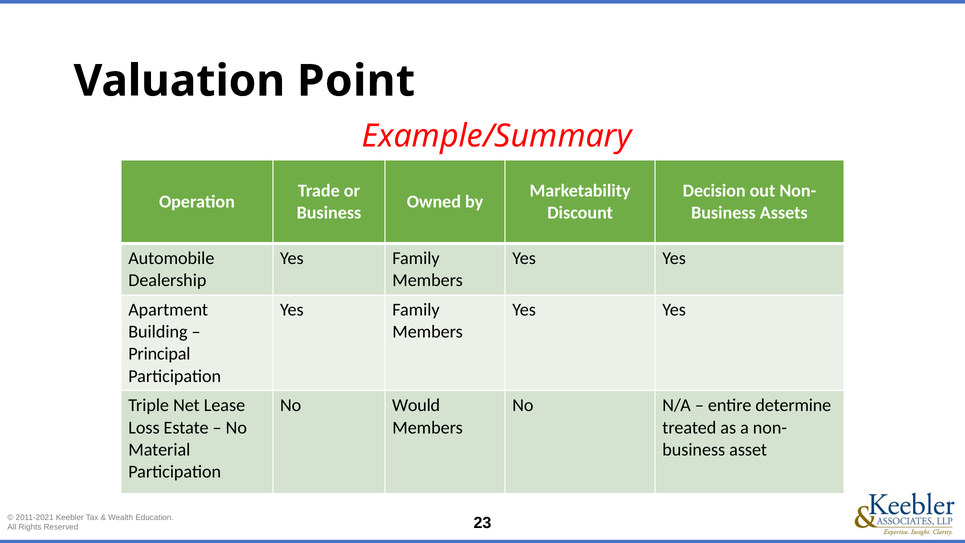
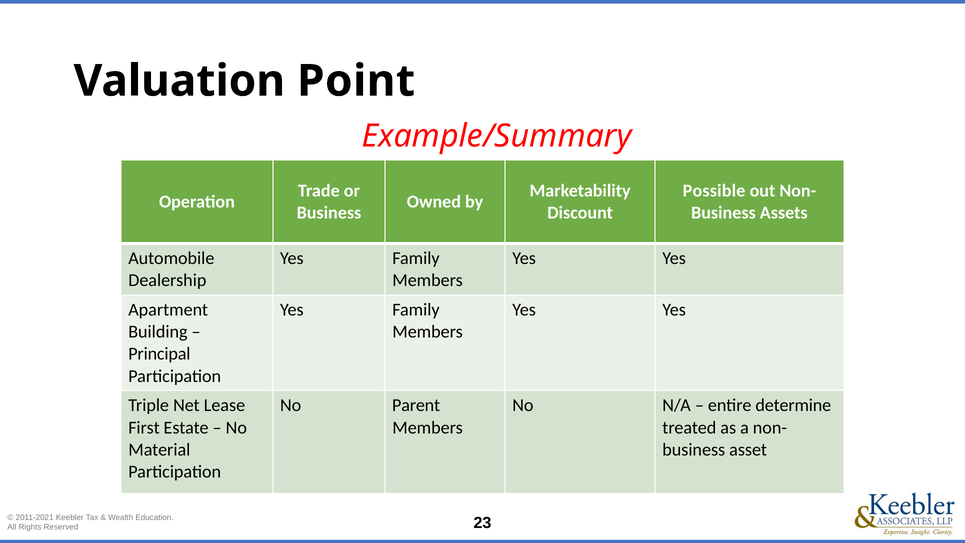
Decision: Decision -> Possible
Would: Would -> Parent
Loss: Loss -> First
